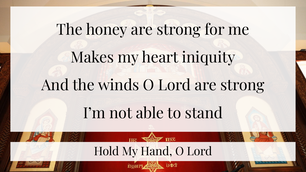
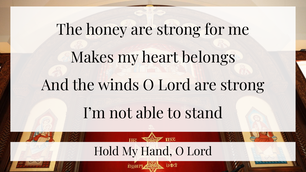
iniquity: iniquity -> belongs
